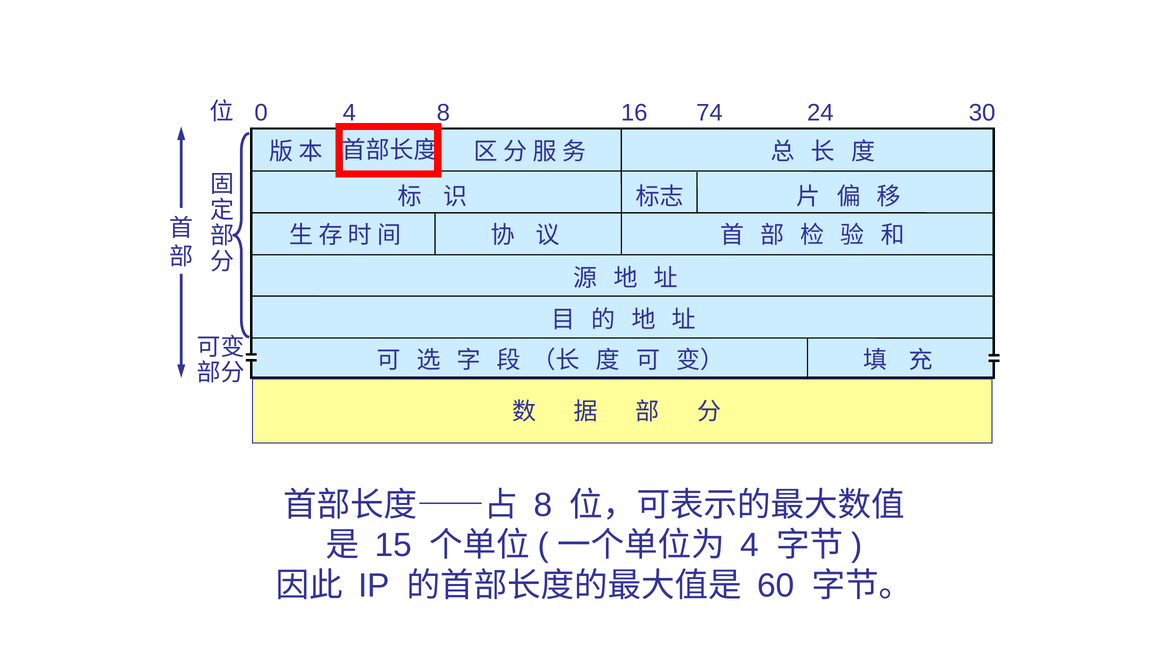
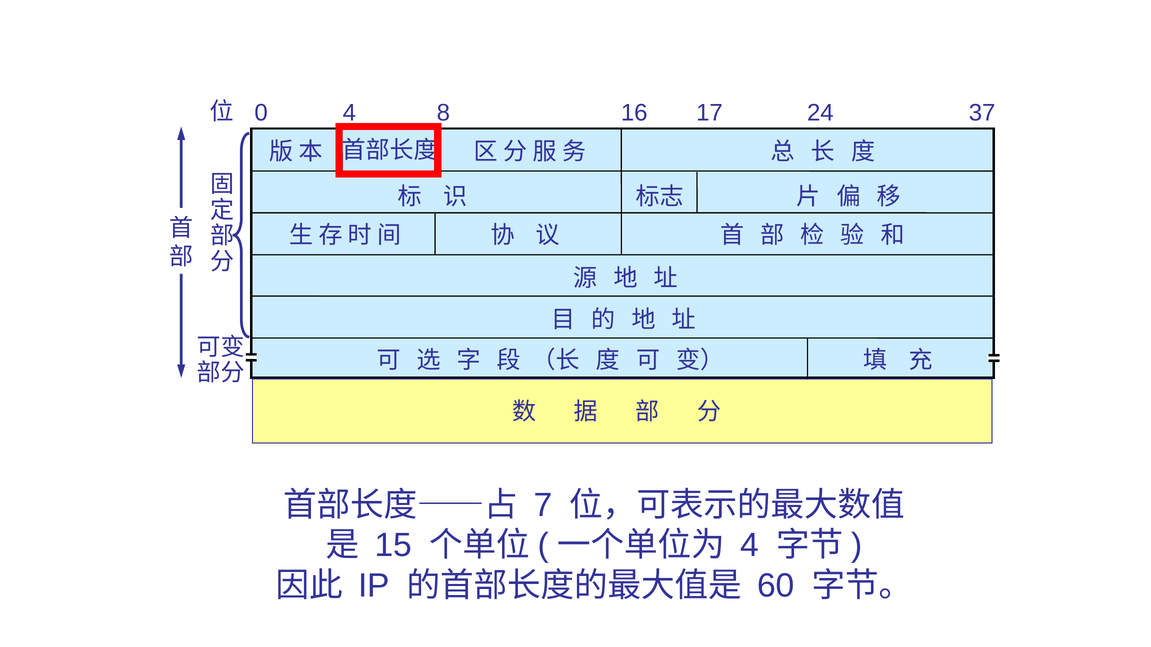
74: 74 -> 17
30: 30 -> 37
8 at (543, 505): 8 -> 7
